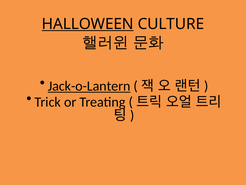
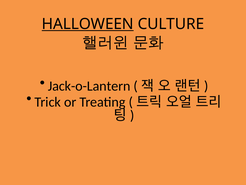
Jack-o-Lantern underline: present -> none
